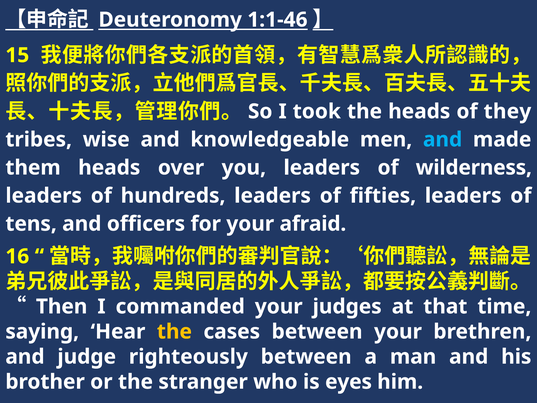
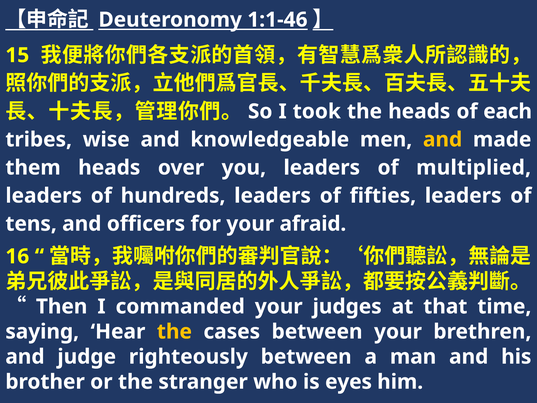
they: they -> each
and at (443, 139) colour: light blue -> yellow
wilderness: wilderness -> multiplied
